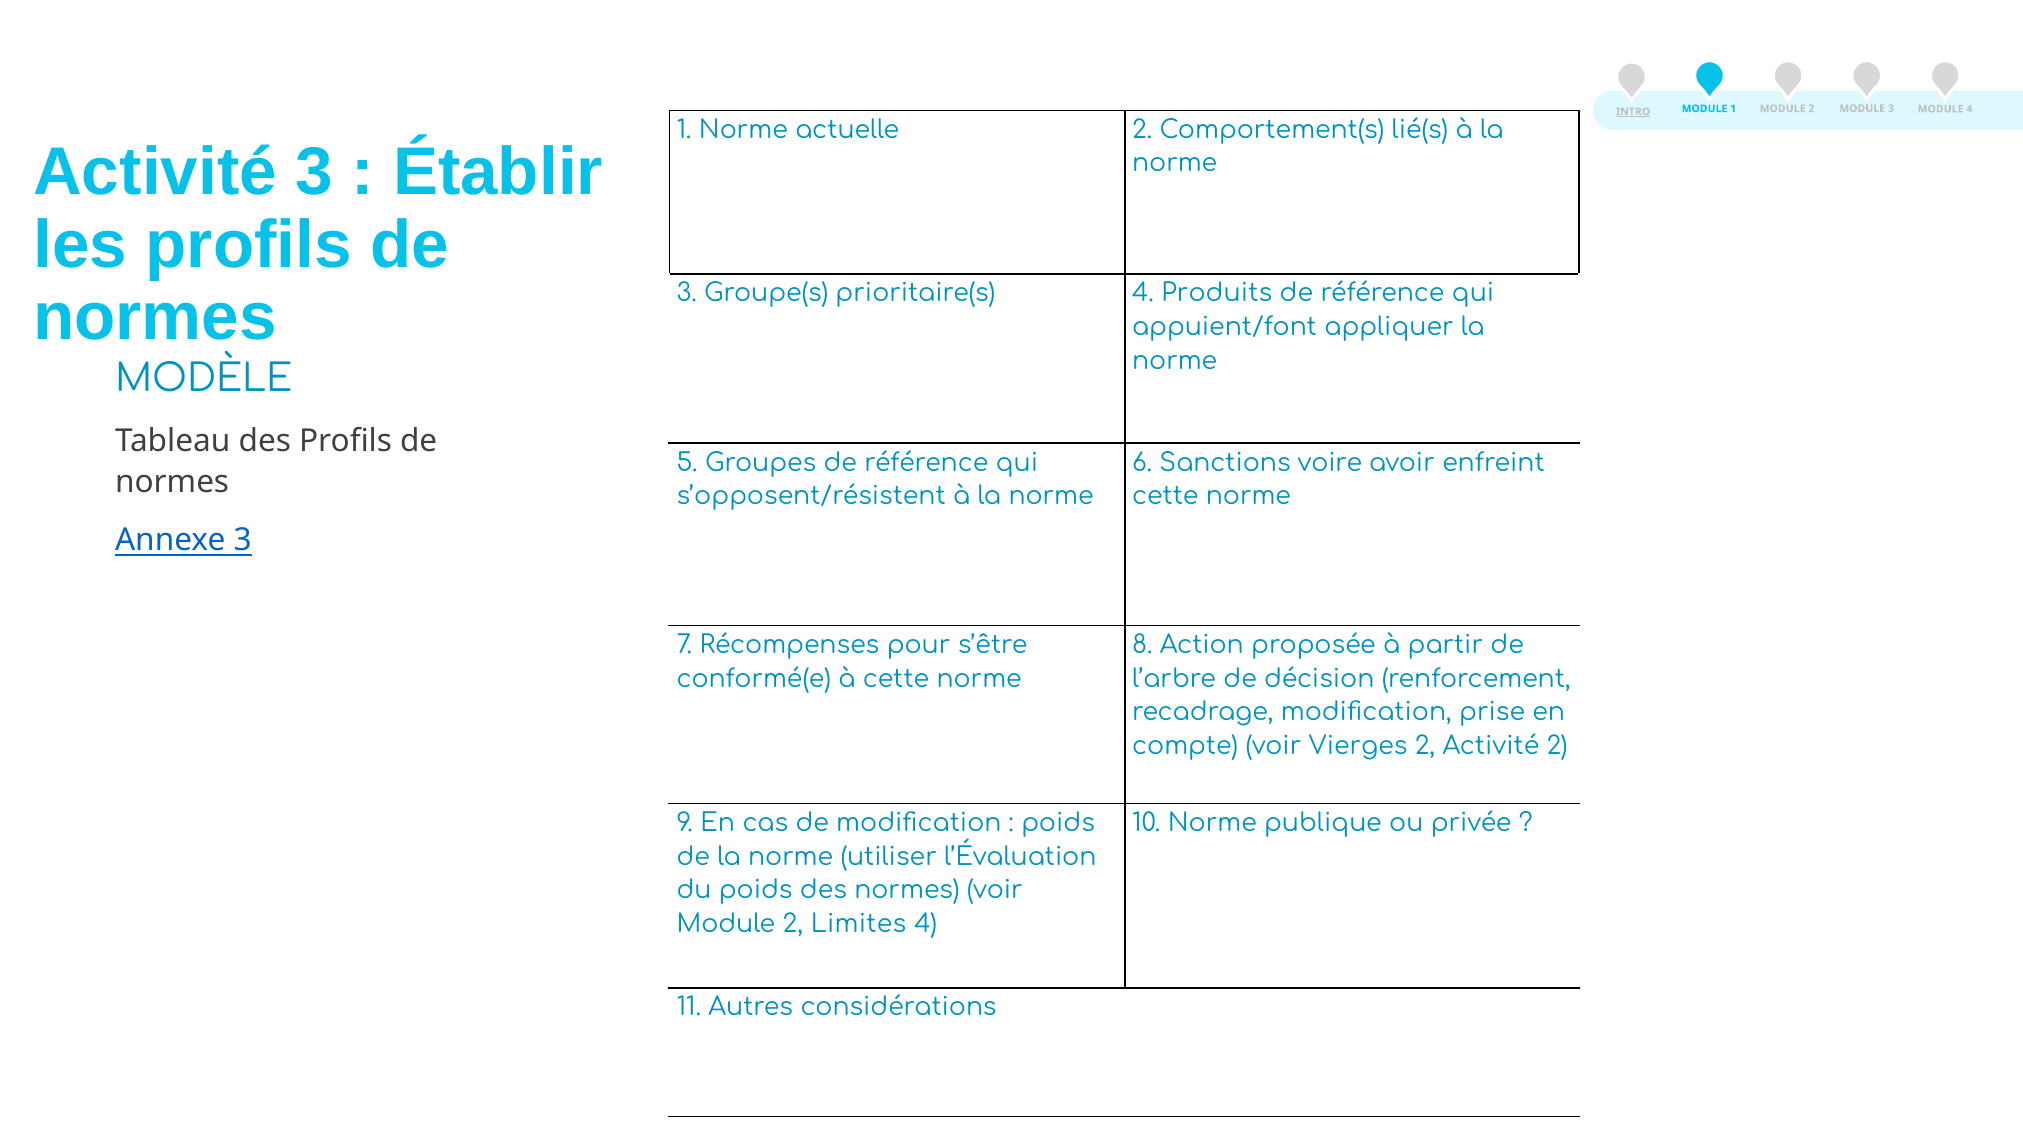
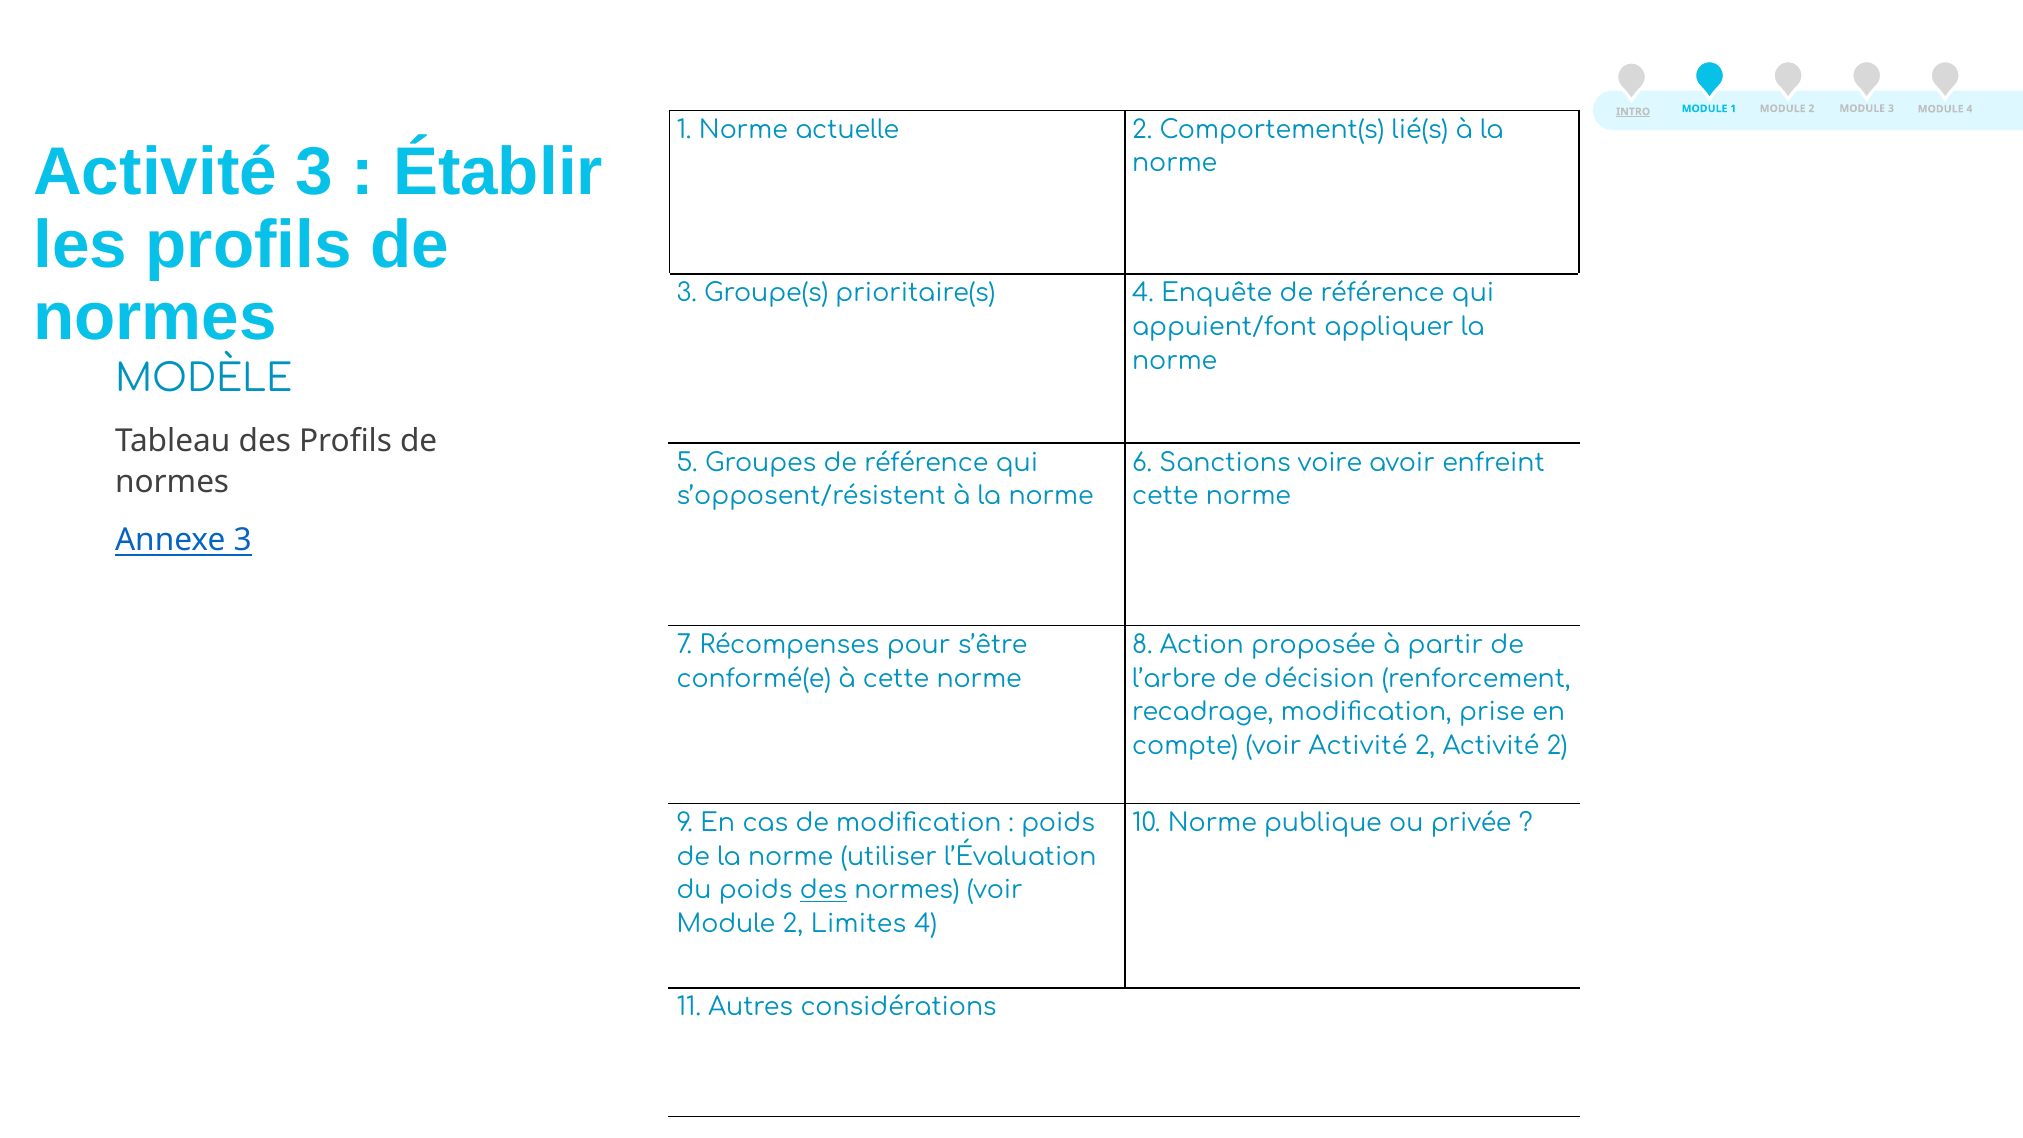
Produits: Produits -> Enquête
voir Vierges: Vierges -> Activité
des at (823, 890) underline: none -> present
